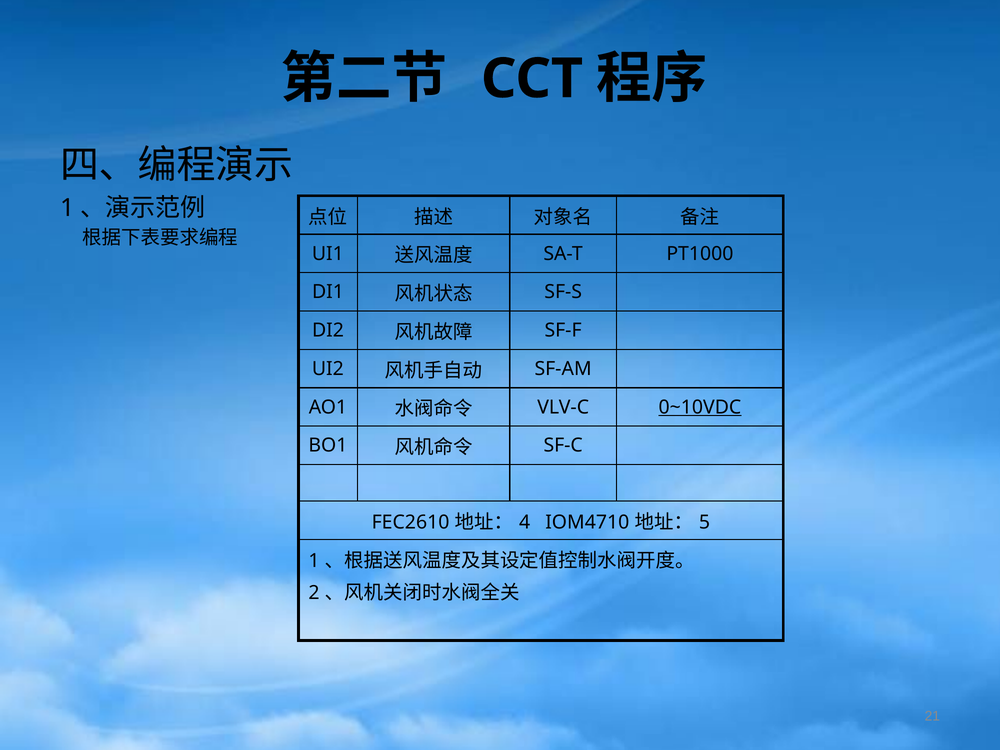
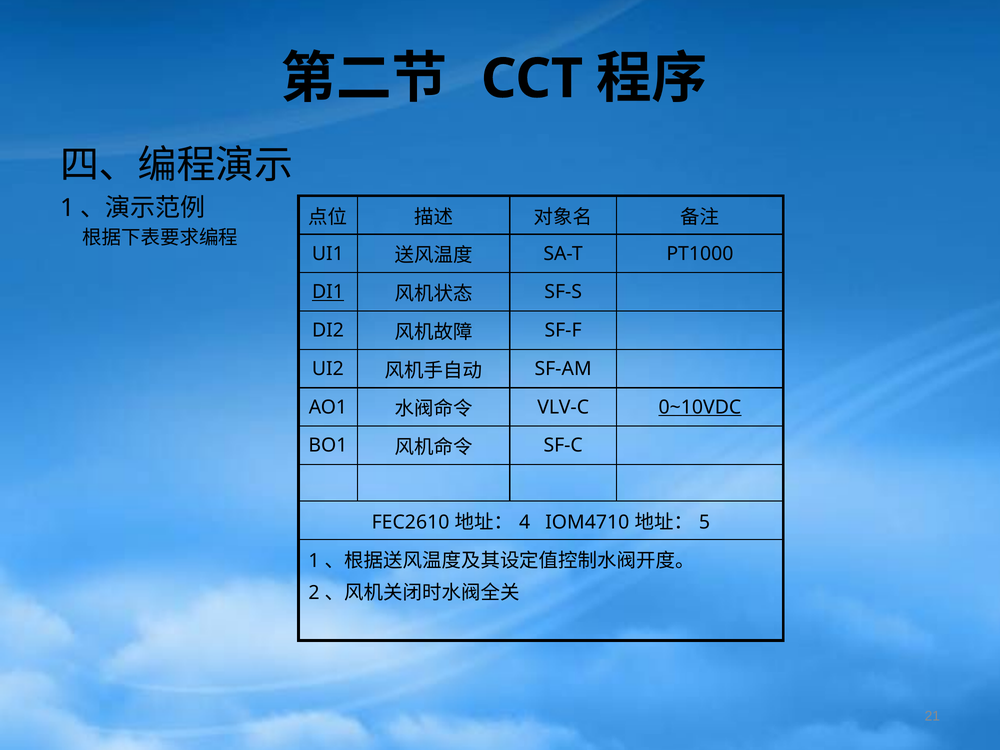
DI1 underline: none -> present
